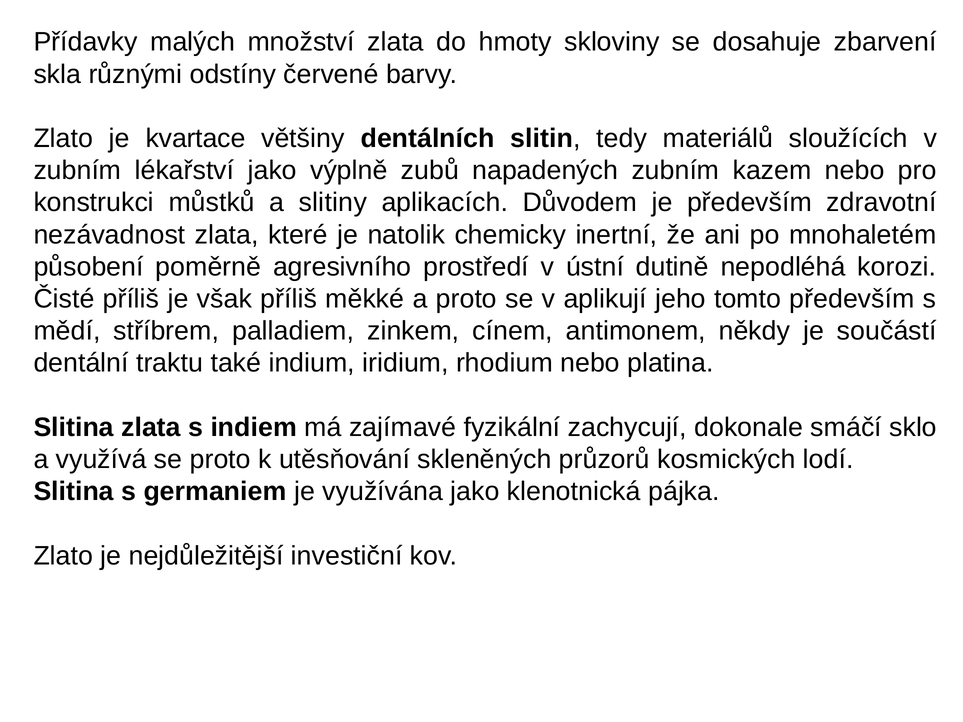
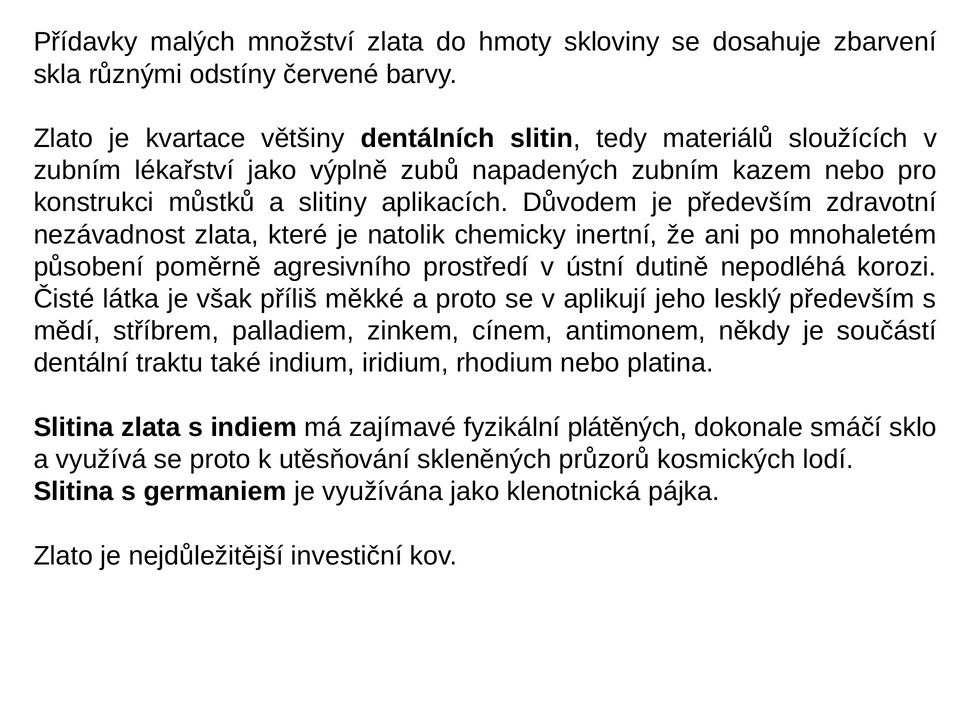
Čisté příliš: příliš -> látka
tomto: tomto -> lesklý
zachycují: zachycují -> plátěných
